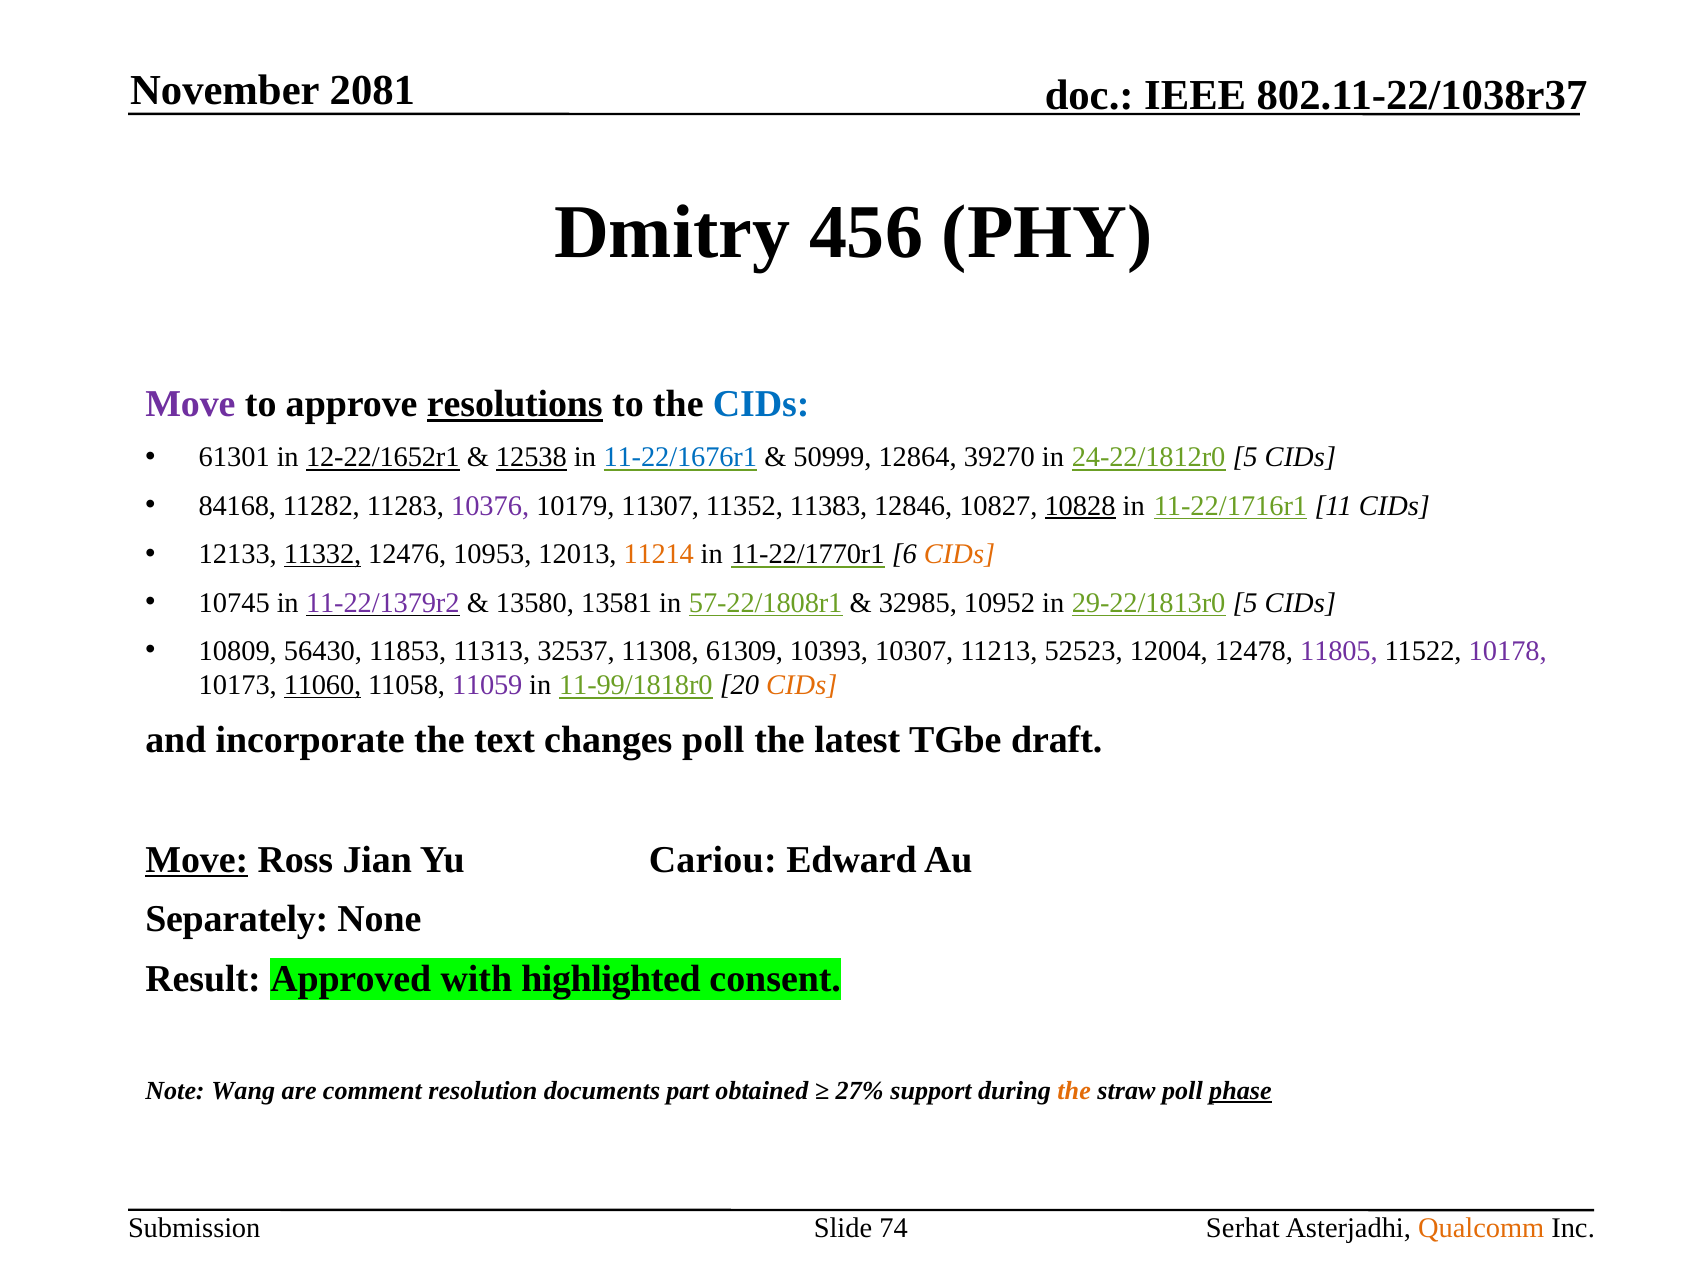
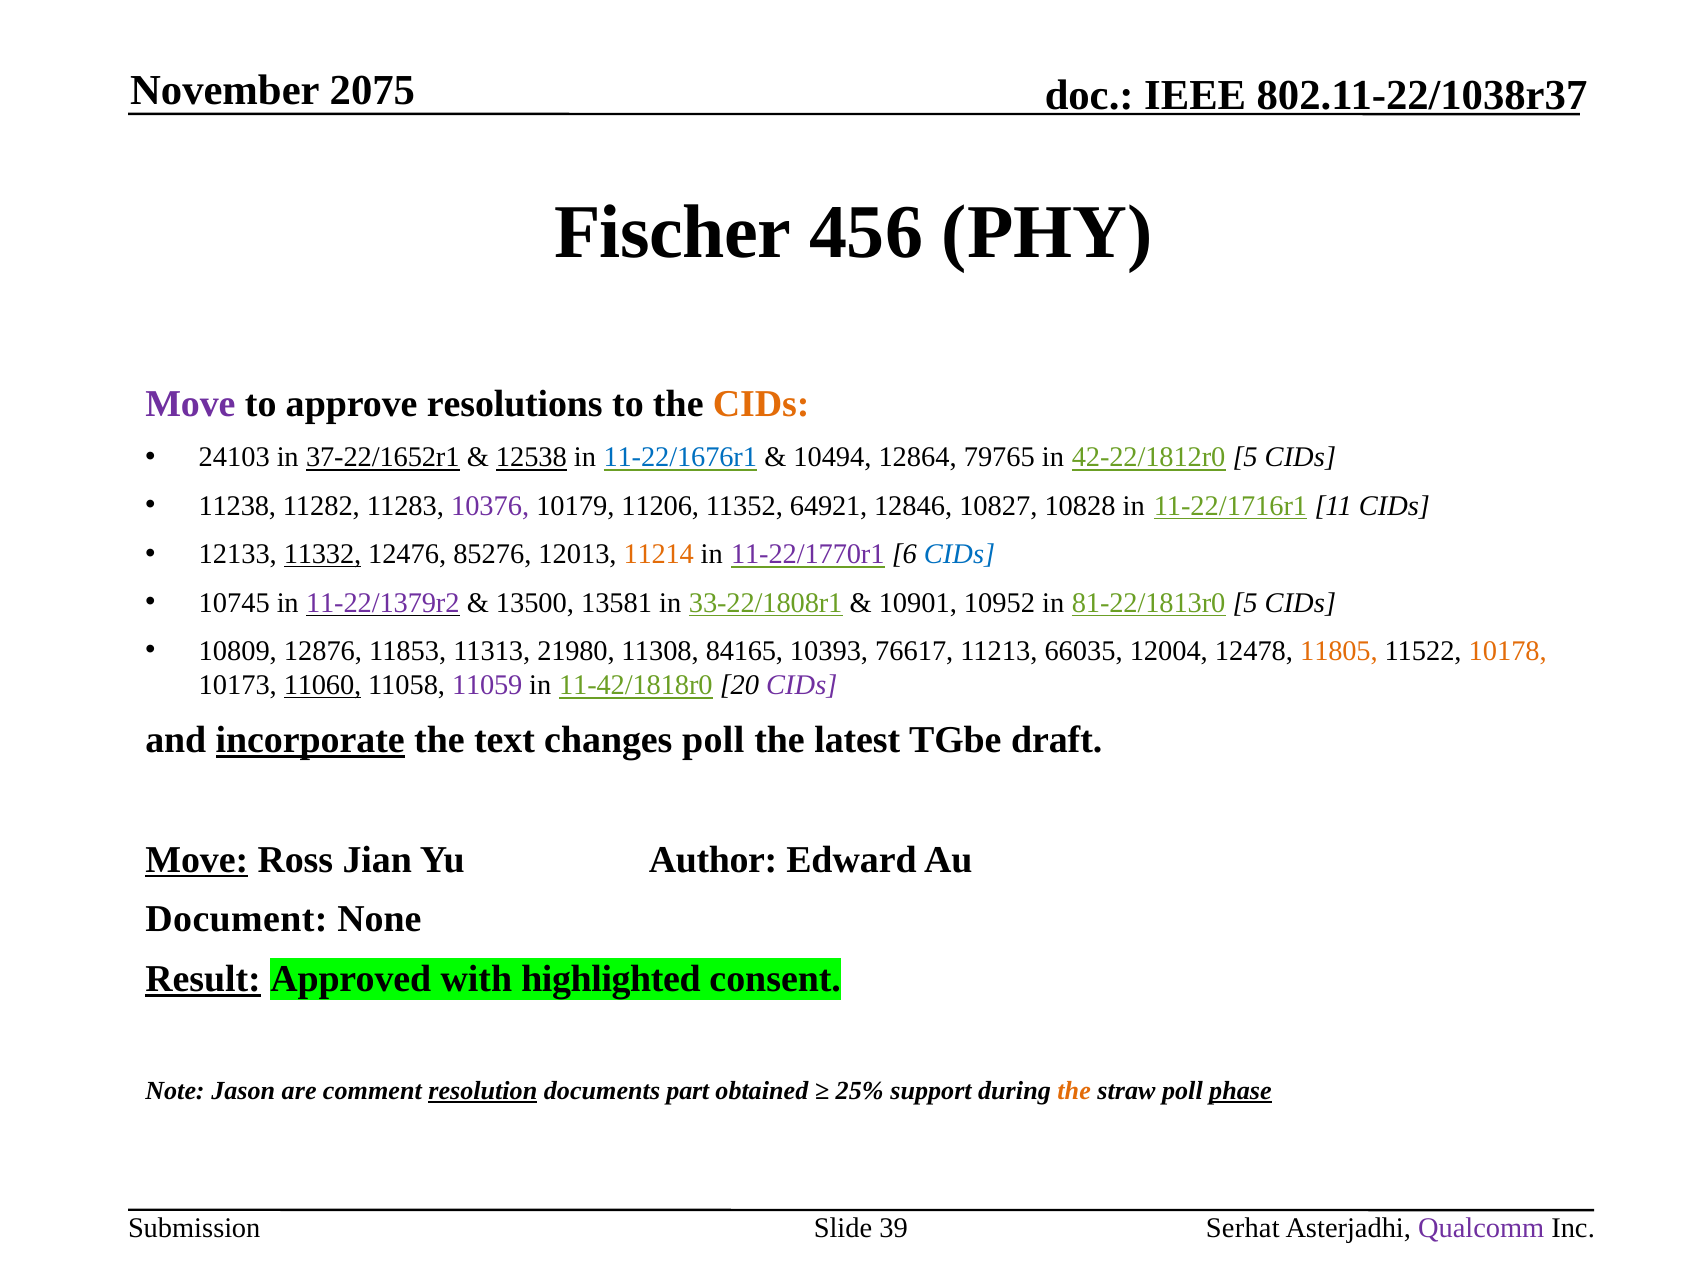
2081: 2081 -> 2075
Dmitry: Dmitry -> Fischer
resolutions underline: present -> none
CIDs at (761, 404) colour: blue -> orange
61301: 61301 -> 24103
12-22/1652r1: 12-22/1652r1 -> 37-22/1652r1
50999: 50999 -> 10494
39270: 39270 -> 79765
24-22/1812r0: 24-22/1812r0 -> 42-22/1812r0
84168: 84168 -> 11238
11307: 11307 -> 11206
11383: 11383 -> 64921
10828 underline: present -> none
10953: 10953 -> 85276
11-22/1770r1 colour: black -> purple
CIDs at (960, 554) colour: orange -> blue
13580: 13580 -> 13500
57-22/1808r1: 57-22/1808r1 -> 33-22/1808r1
32985: 32985 -> 10901
29-22/1813r0: 29-22/1813r0 -> 81-22/1813r0
56430: 56430 -> 12876
32537: 32537 -> 21980
61309: 61309 -> 84165
10307: 10307 -> 76617
52523: 52523 -> 66035
11805 colour: purple -> orange
10178 colour: purple -> orange
11-99/1818r0: 11-99/1818r0 -> 11-42/1818r0
CIDs at (802, 685) colour: orange -> purple
incorporate underline: none -> present
Cariou: Cariou -> Author
Separately: Separately -> Document
Result underline: none -> present
Wang: Wang -> Jason
resolution underline: none -> present
27%: 27% -> 25%
74: 74 -> 39
Qualcomm colour: orange -> purple
